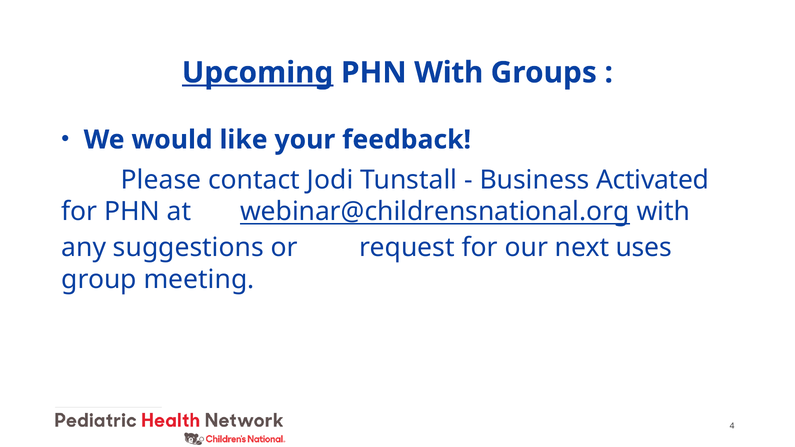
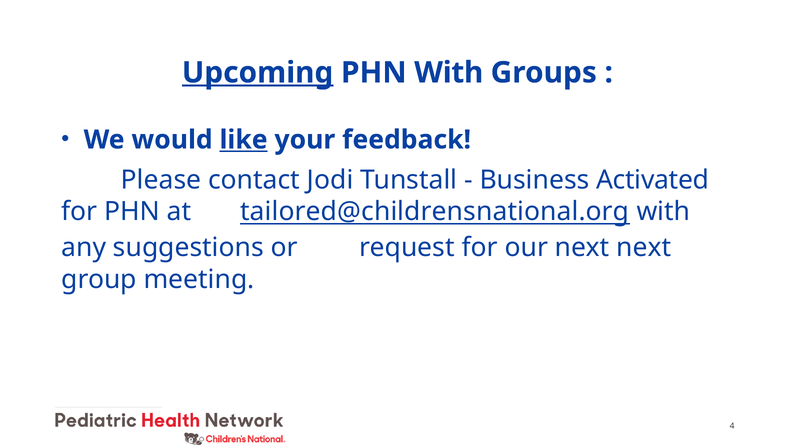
like underline: none -> present
webinar@childrensnational.org: webinar@childrensnational.org -> tailored@childrensnational.org
next uses: uses -> next
